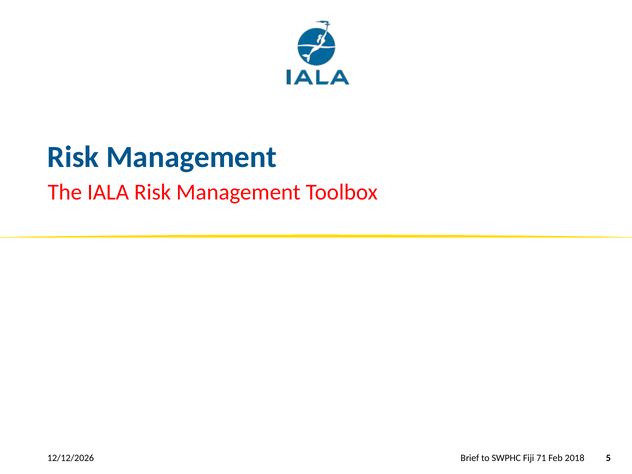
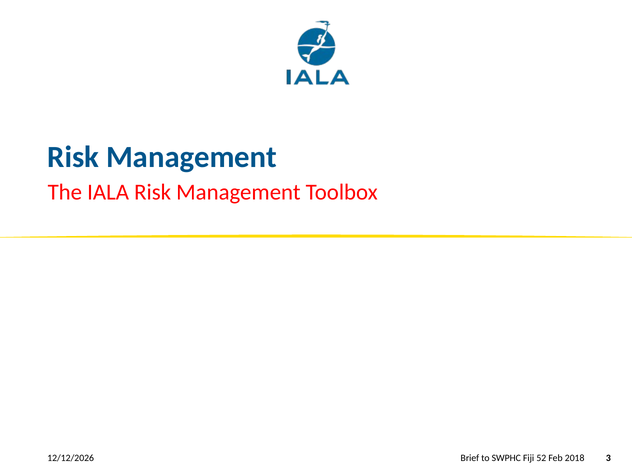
71: 71 -> 52
5: 5 -> 3
